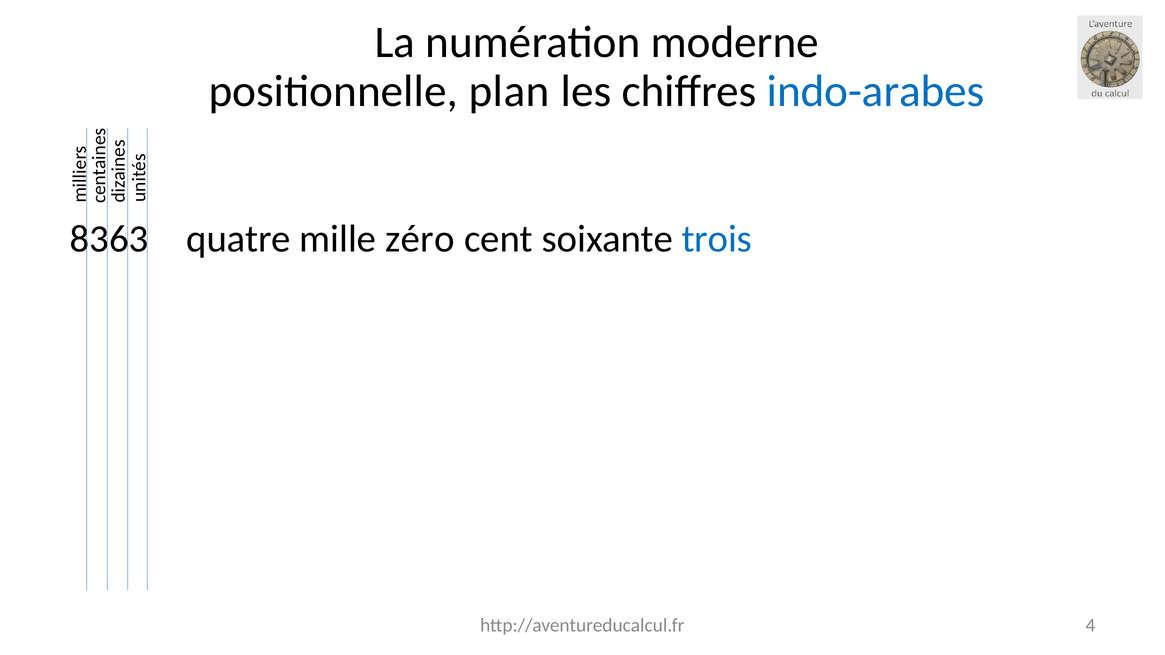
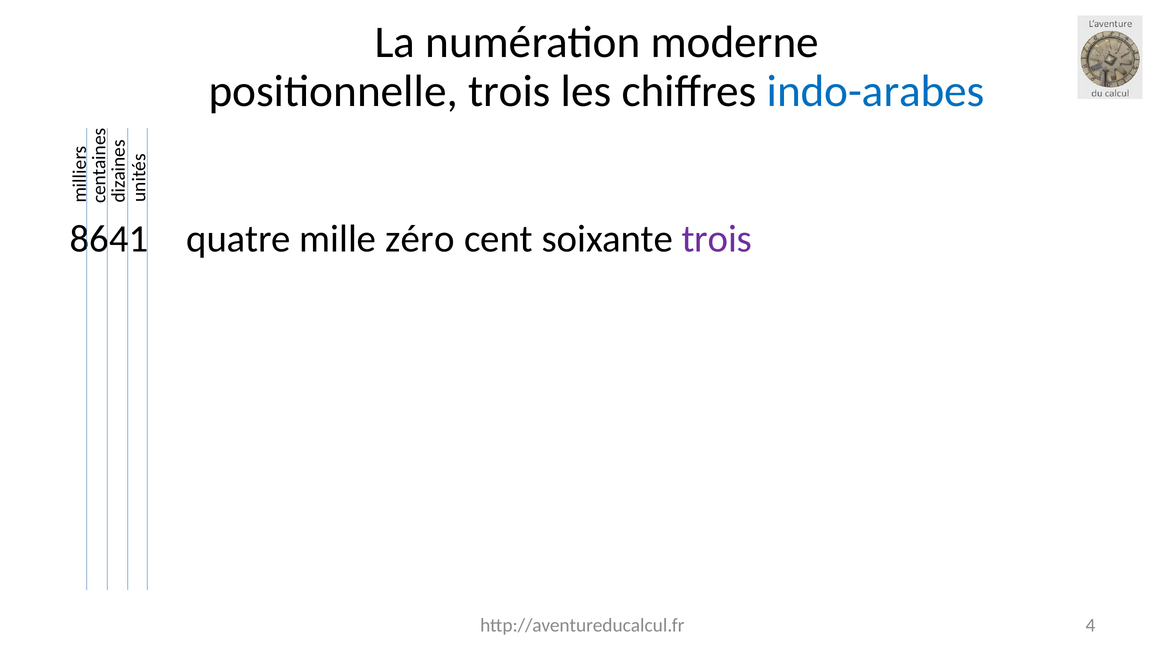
positionnelle plan: plan -> trois
8363: 8363 -> 8641
trois at (717, 239) colour: blue -> purple
